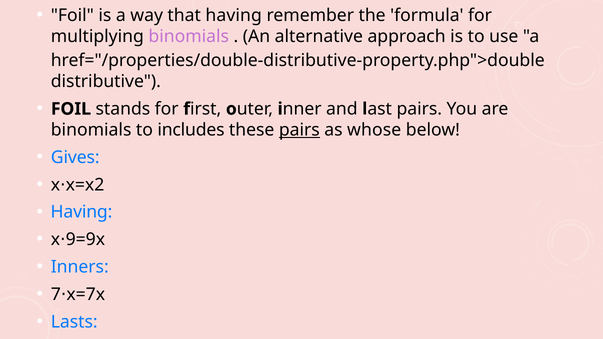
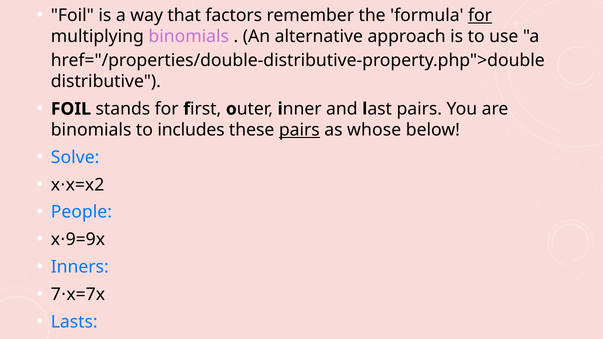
that having: having -> factors
for at (480, 15) underline: none -> present
Gives: Gives -> Solve
Having at (81, 212): Having -> People
